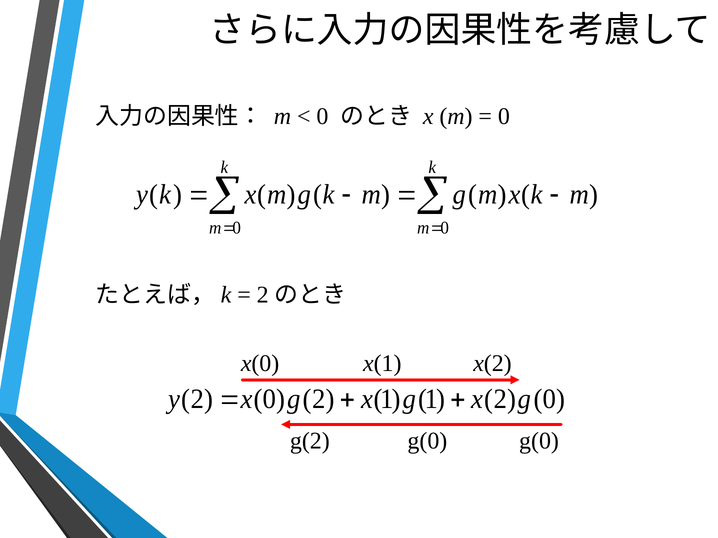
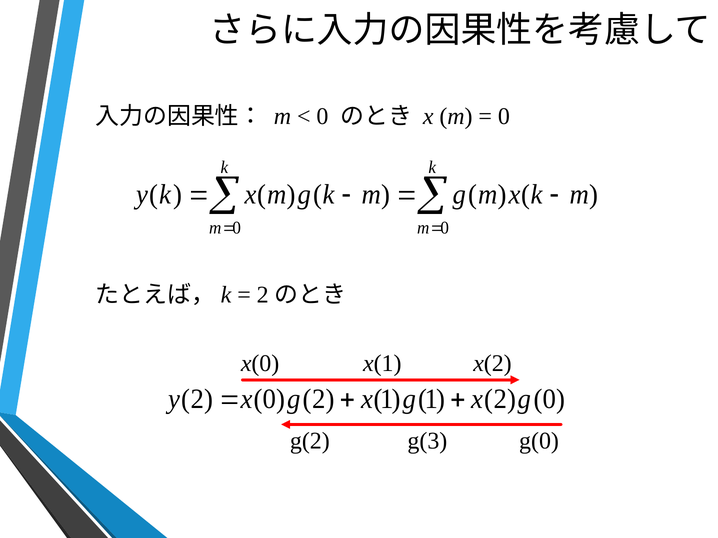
g(2 g(0: g(0 -> g(3
